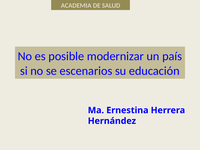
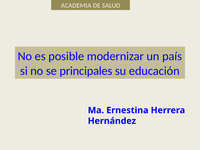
escenarios: escenarios -> principales
